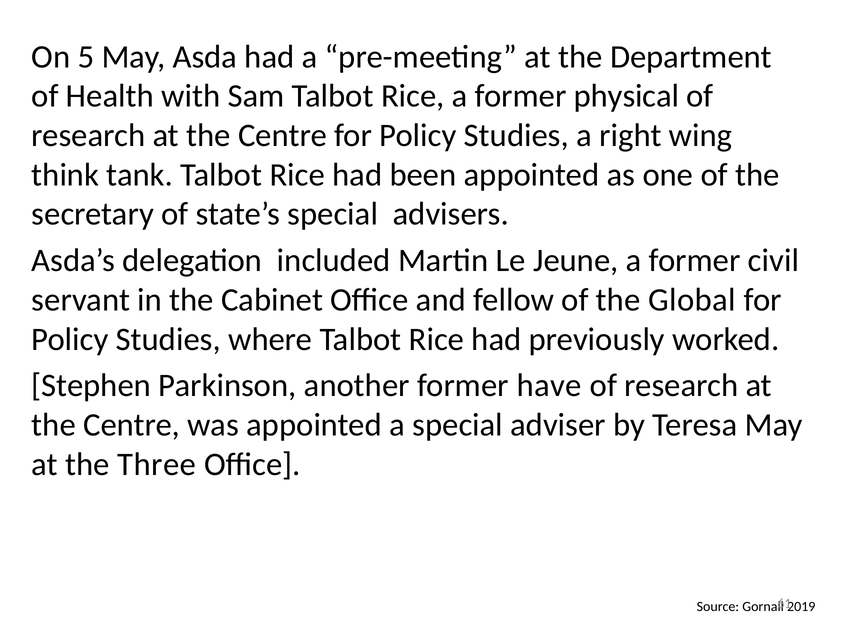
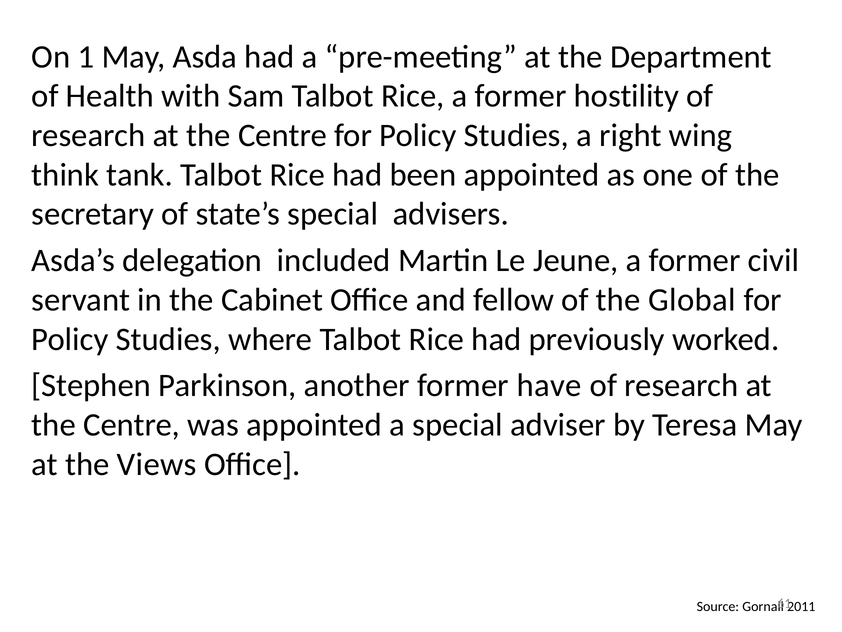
5: 5 -> 1
physical: physical -> hostility
Three: Three -> Views
2019: 2019 -> 2011
